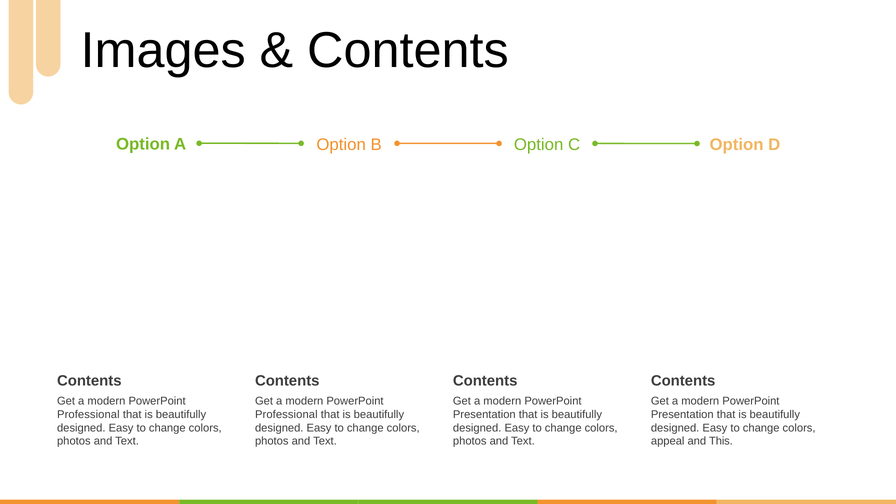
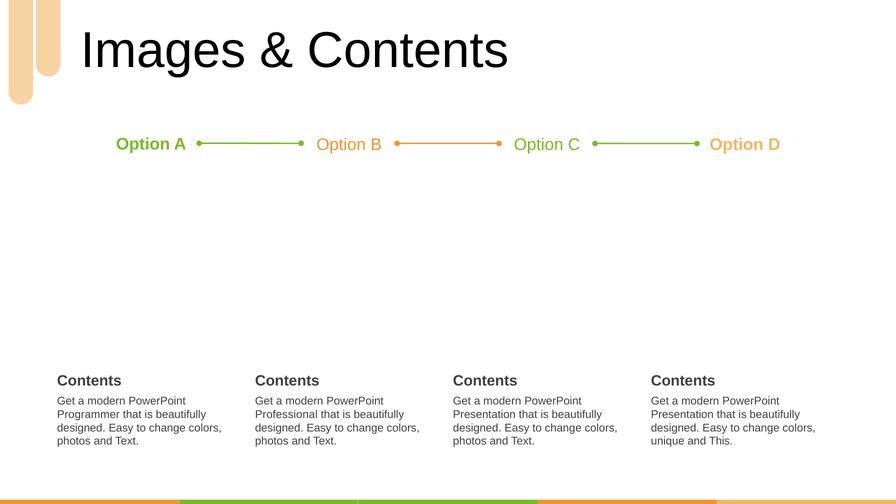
Professional at (88, 414): Professional -> Programmer
appeal: appeal -> unique
